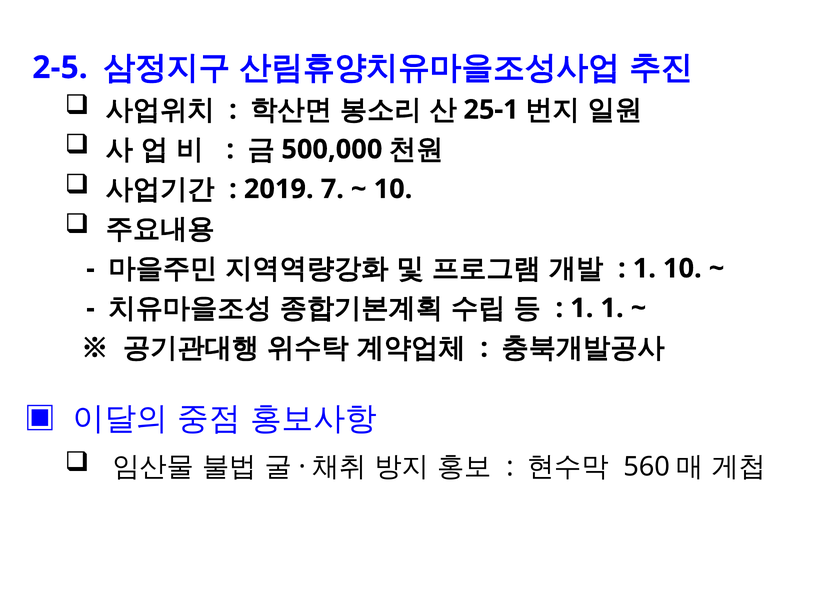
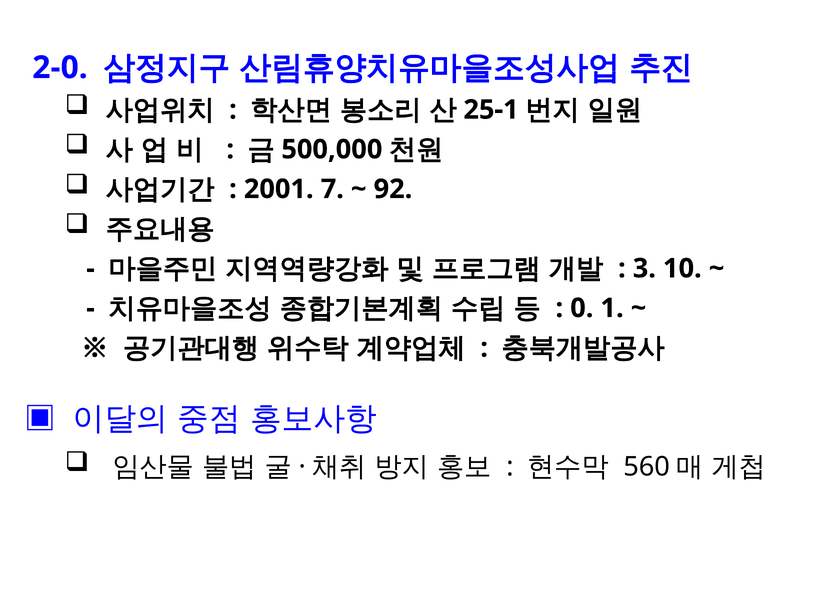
2-5: 2-5 -> 2-0
2019: 2019 -> 2001
10 at (393, 189): 10 -> 92
1 at (644, 268): 1 -> 3
1 at (582, 308): 1 -> 0
